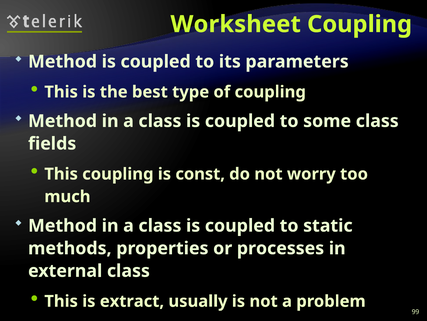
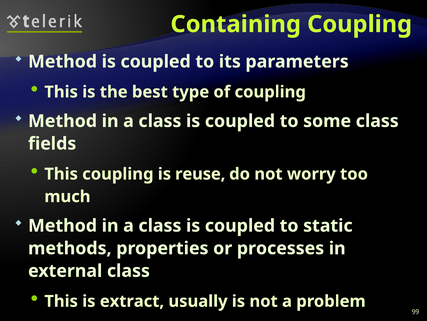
Worksheet: Worksheet -> Containing
const: const -> reuse
